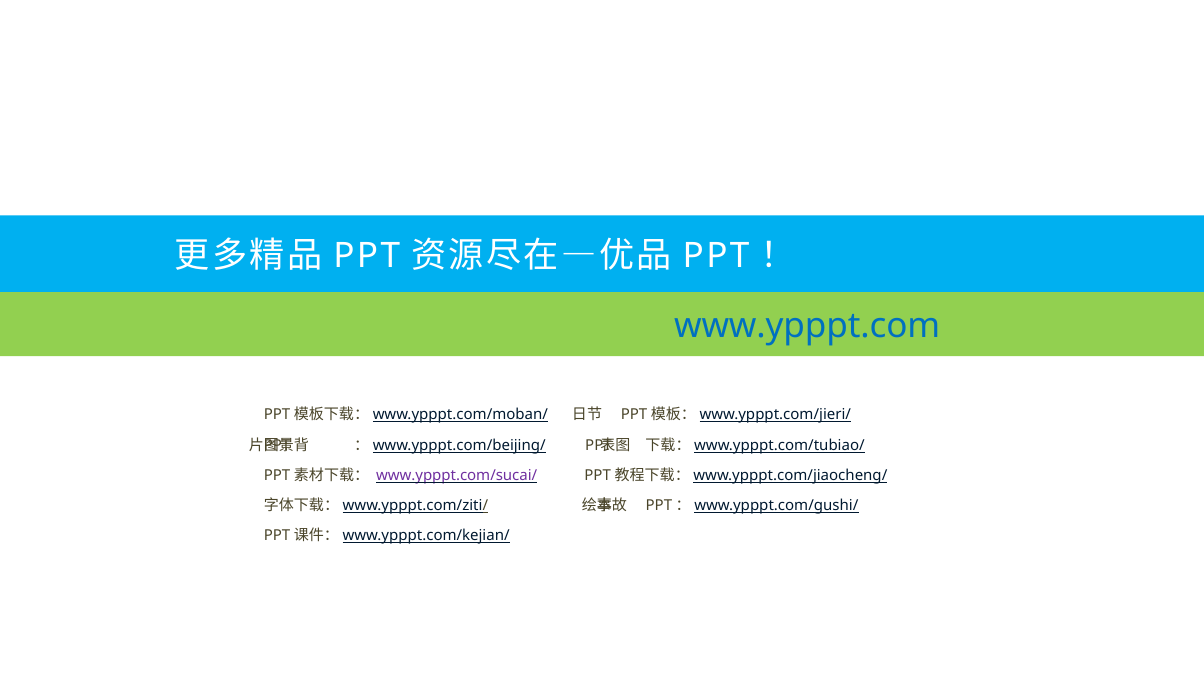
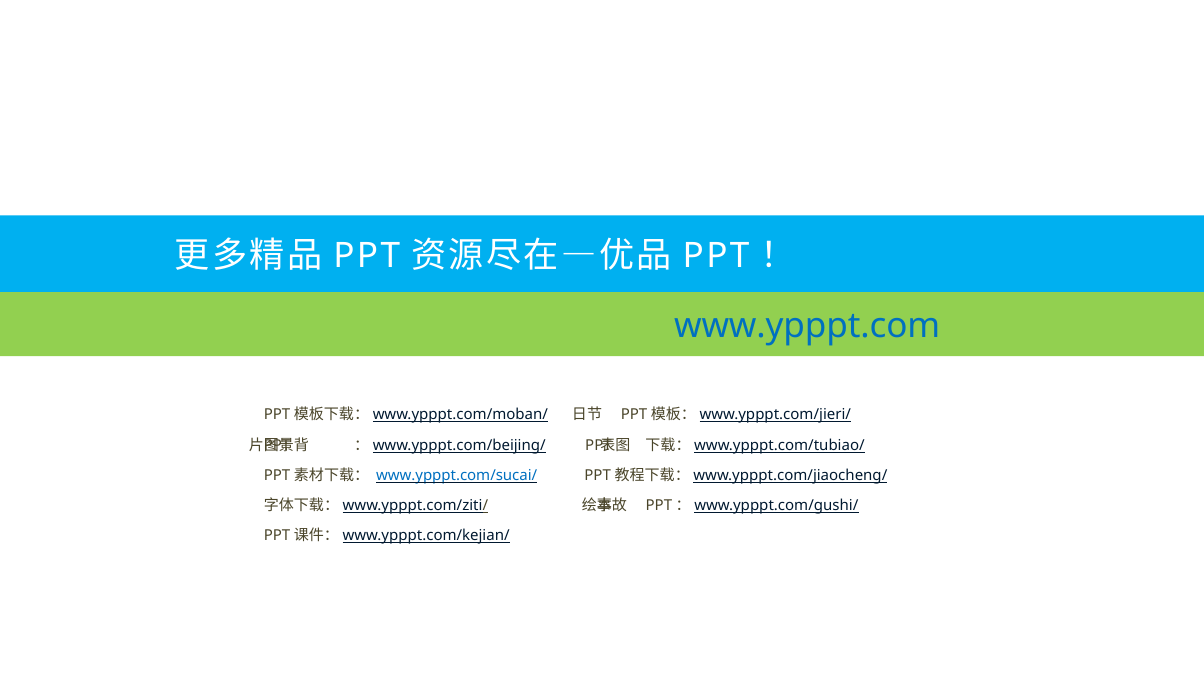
www.ypppt.com/sucai/ colour: purple -> blue
